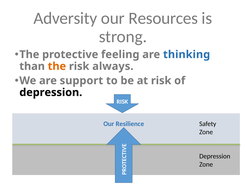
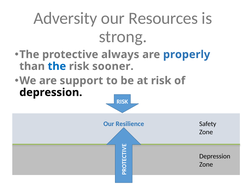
feeling: feeling -> always
thinking: thinking -> properly
the at (57, 66) colour: orange -> blue
always: always -> sooner
